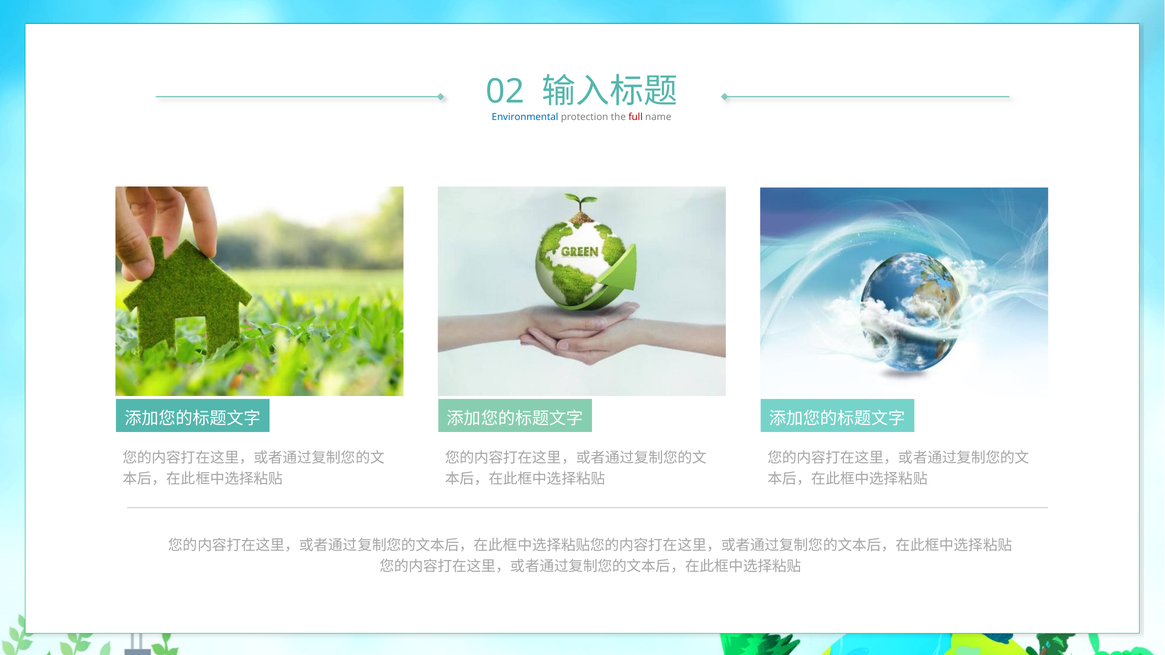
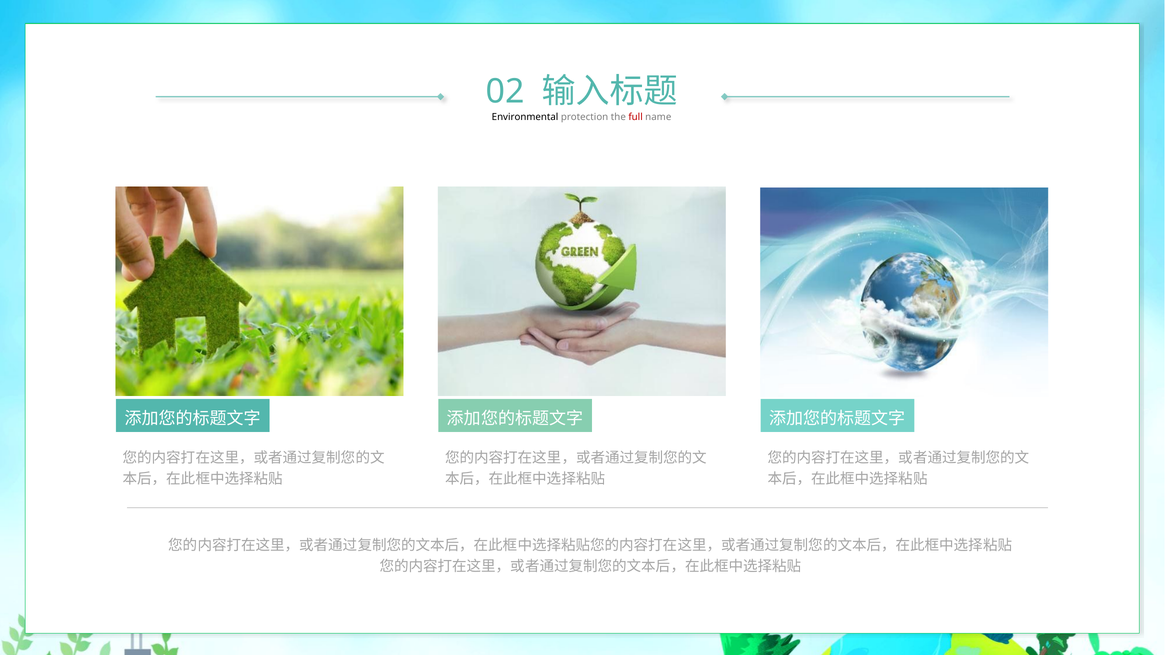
Environmental colour: blue -> black
